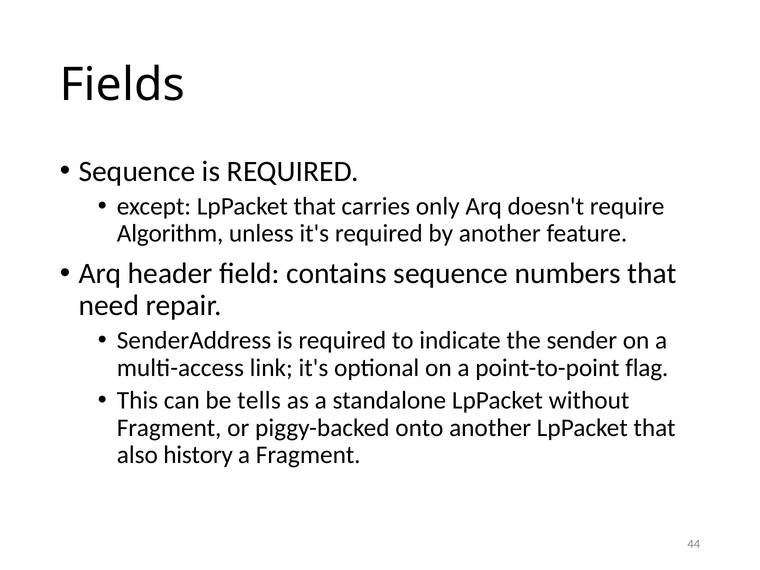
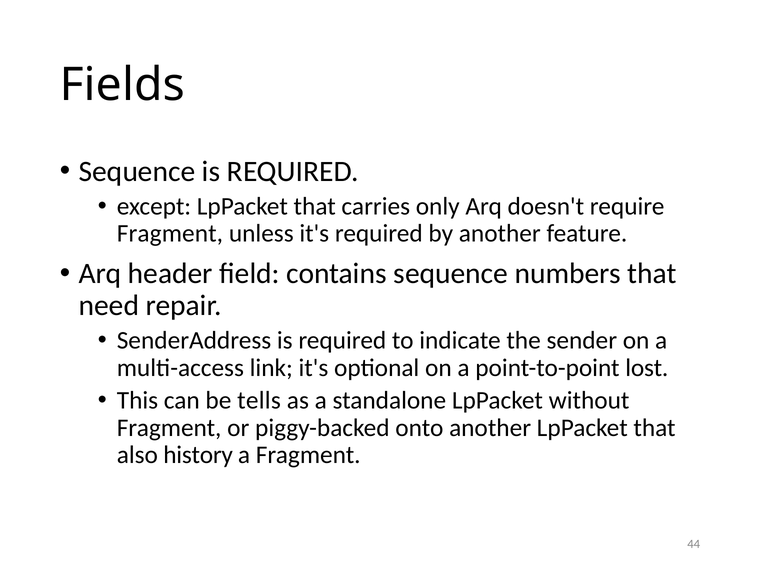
Algorithm at (170, 234): Algorithm -> Fragment
flag: flag -> lost
